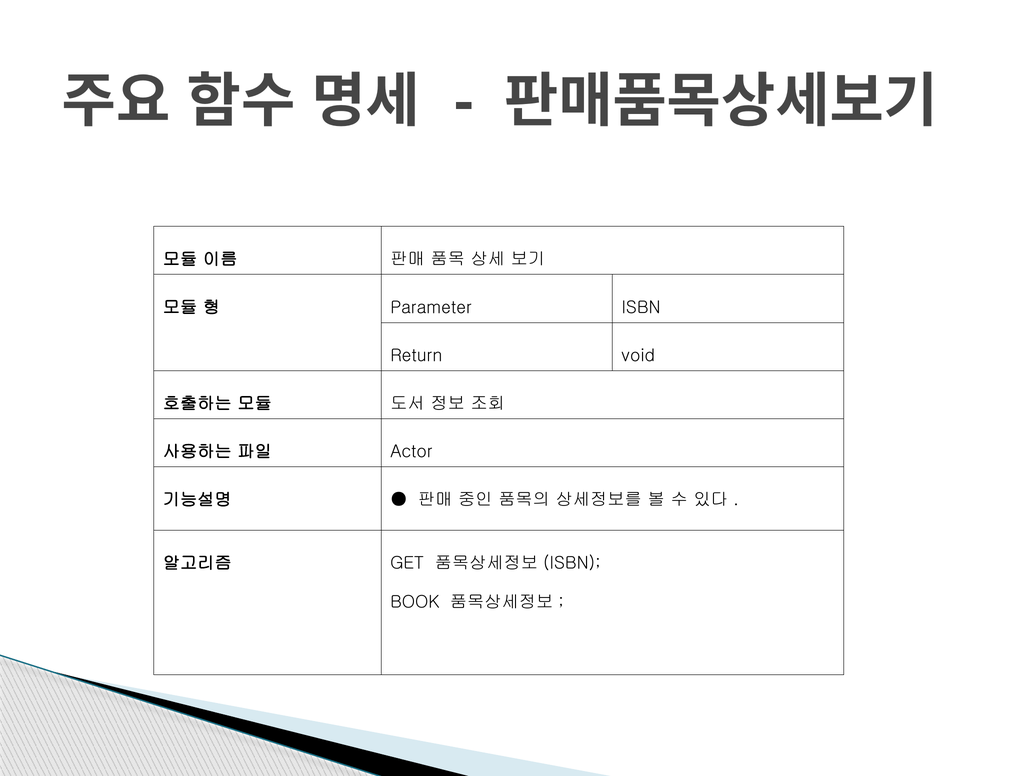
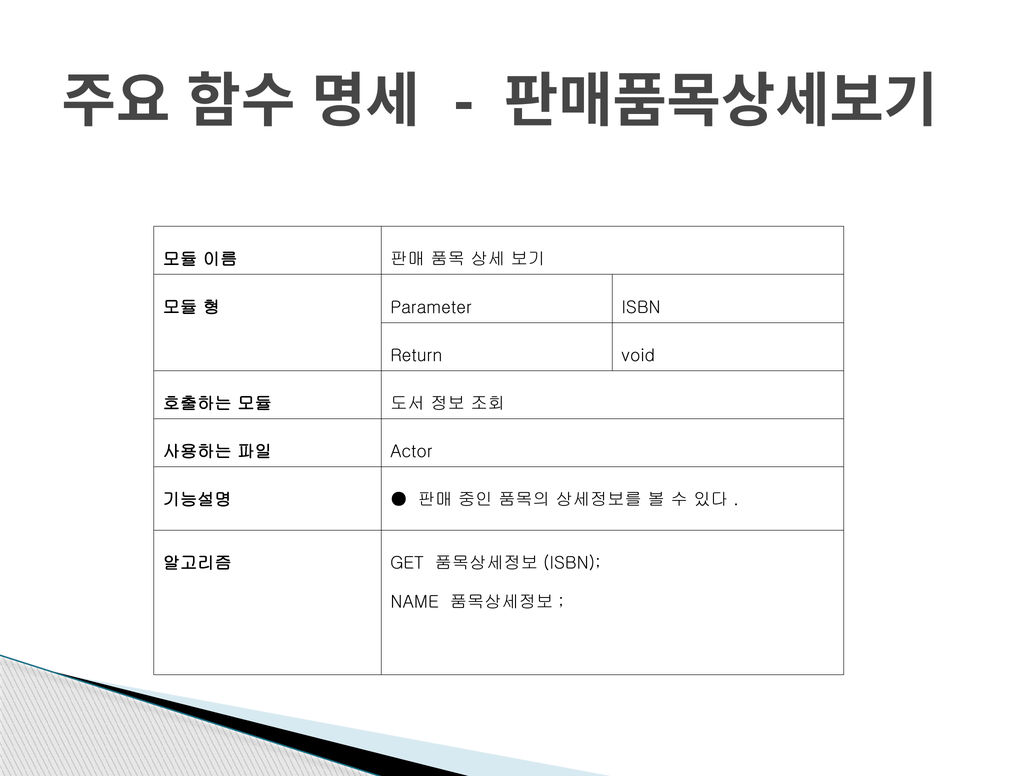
BOOK: BOOK -> NAME
